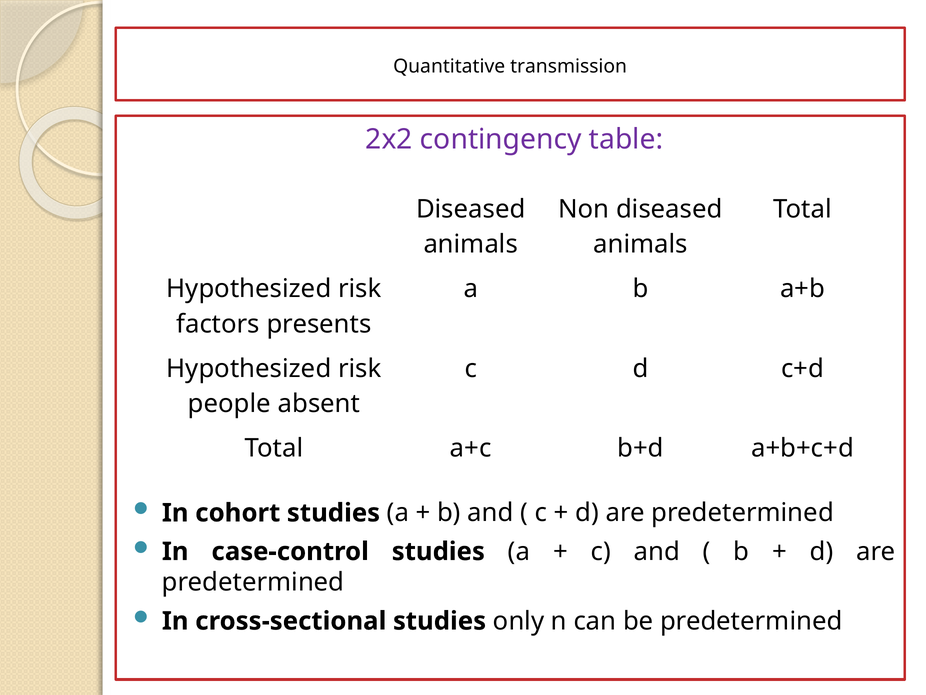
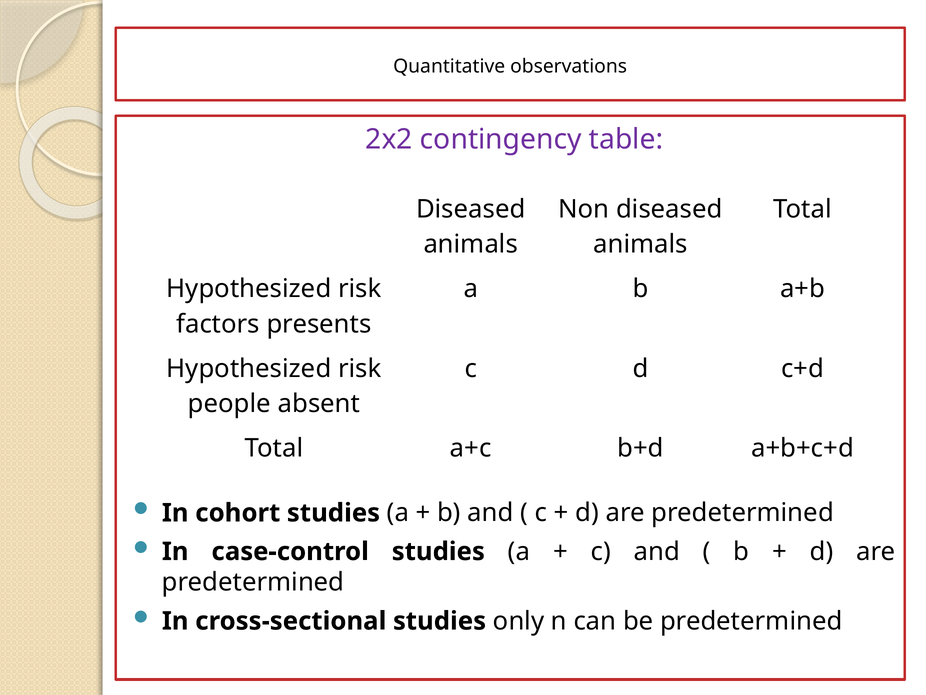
transmission: transmission -> observations
